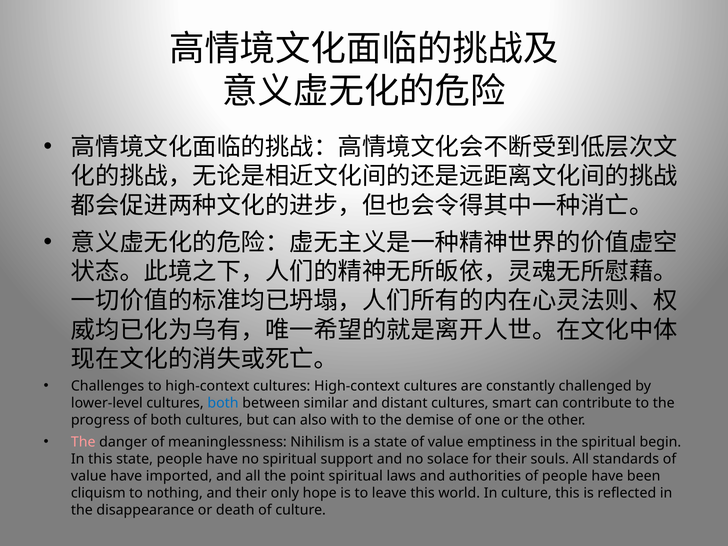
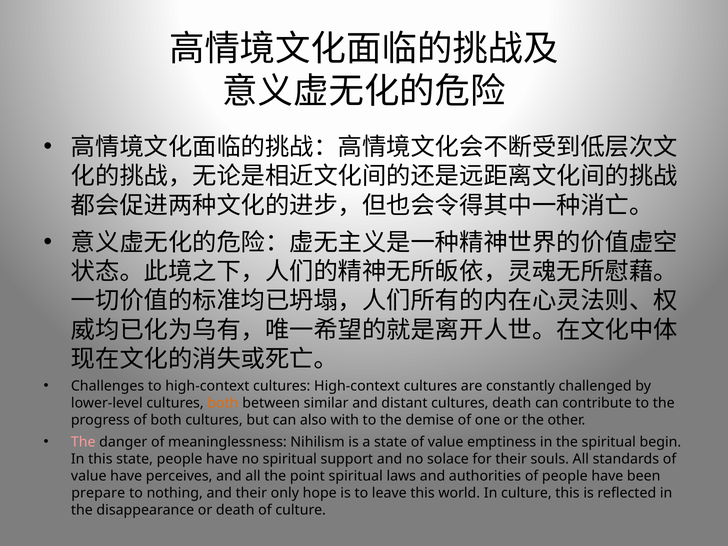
both at (223, 403) colour: blue -> orange
cultures smart: smart -> death
imported: imported -> perceives
cliquism: cliquism -> prepare
